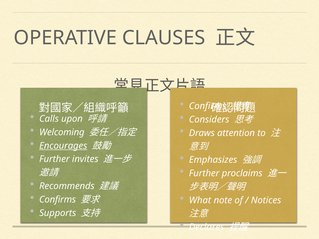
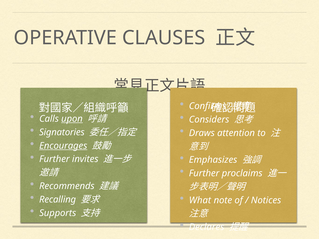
upon underline: none -> present
Welcoming: Welcoming -> Signatories
Confirms at (58, 200): Confirms -> Recalling
